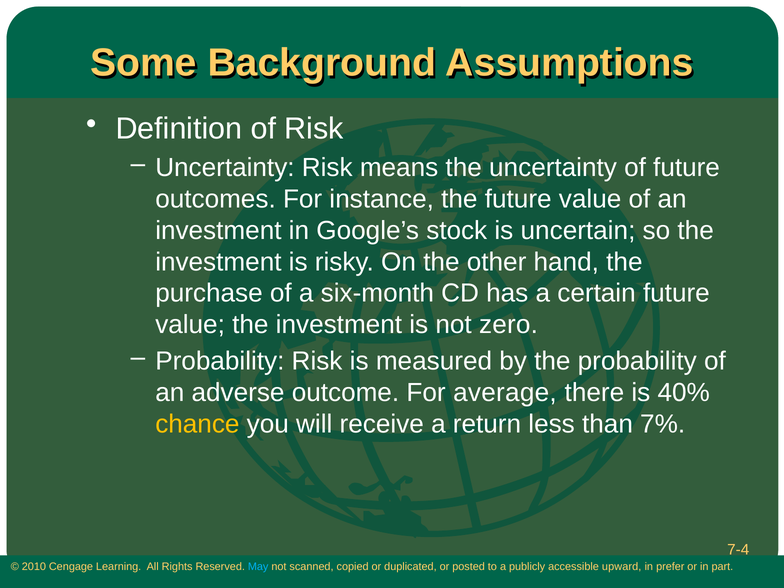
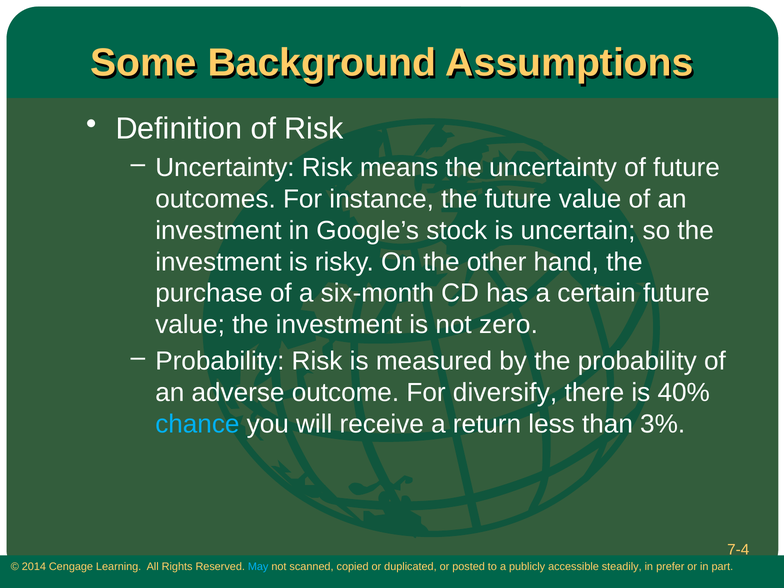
average: average -> diversify
chance colour: yellow -> light blue
7%: 7% -> 3%
2010: 2010 -> 2014
upward: upward -> steadily
